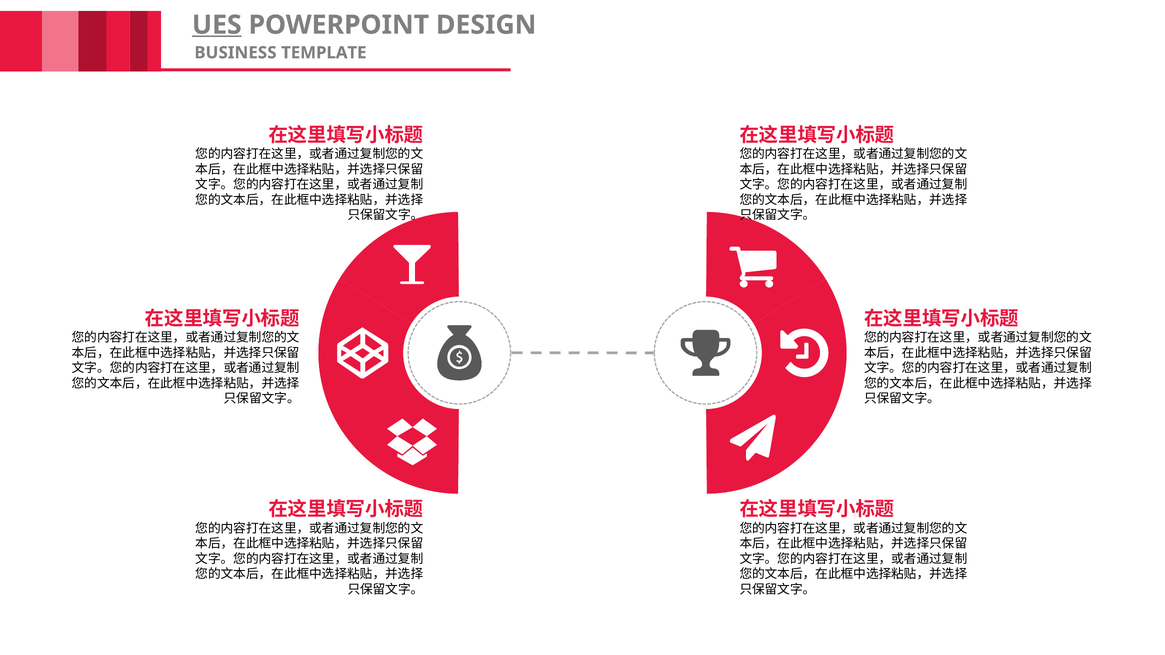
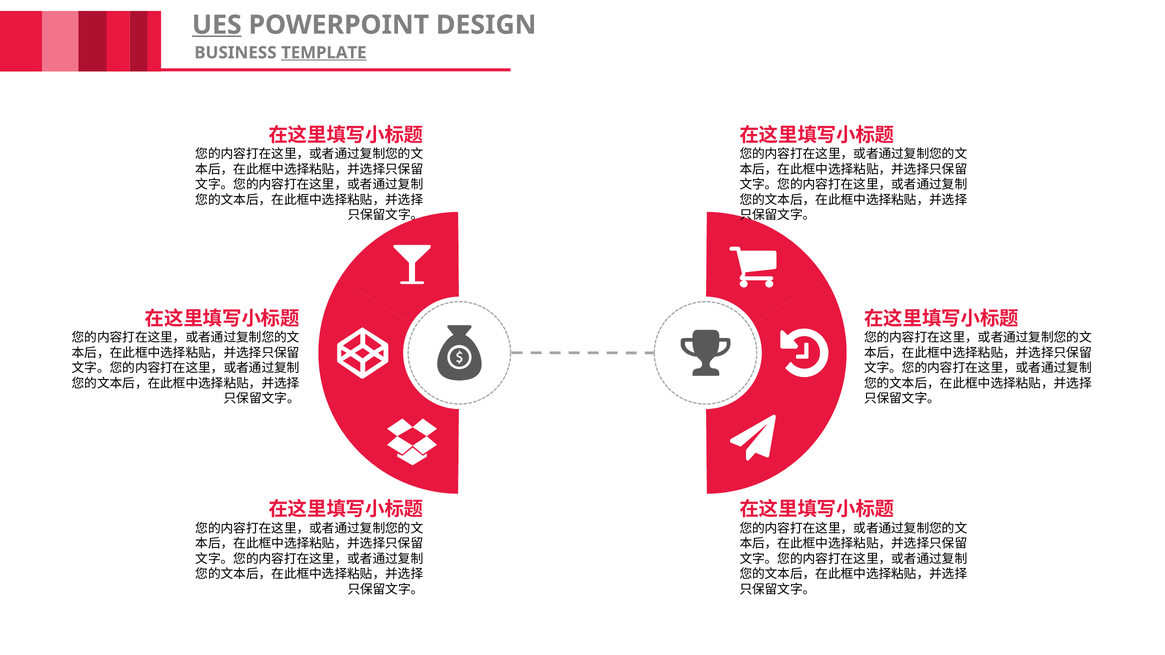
TEMPLATE underline: none -> present
